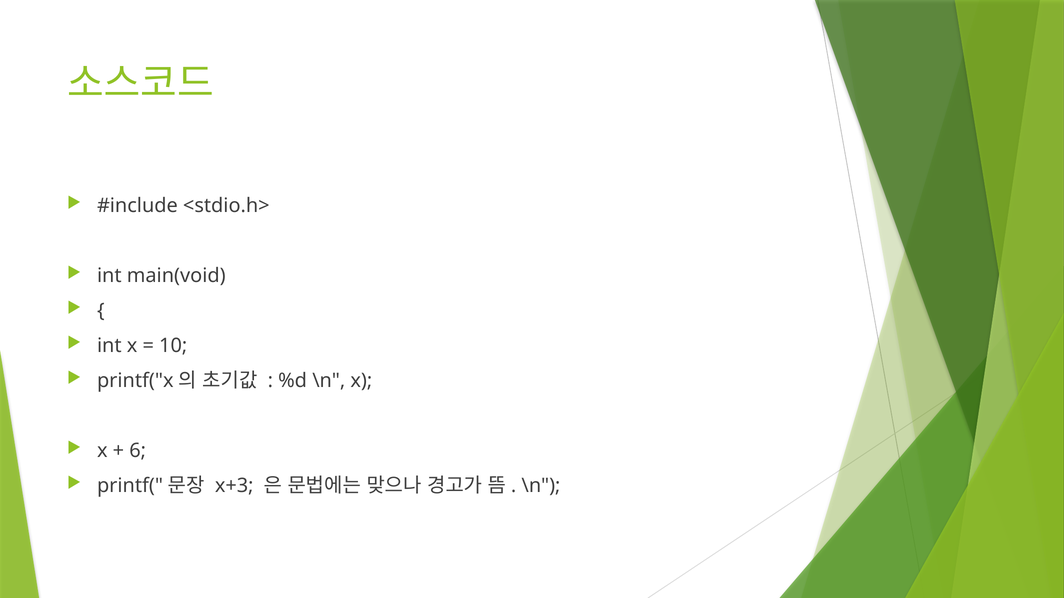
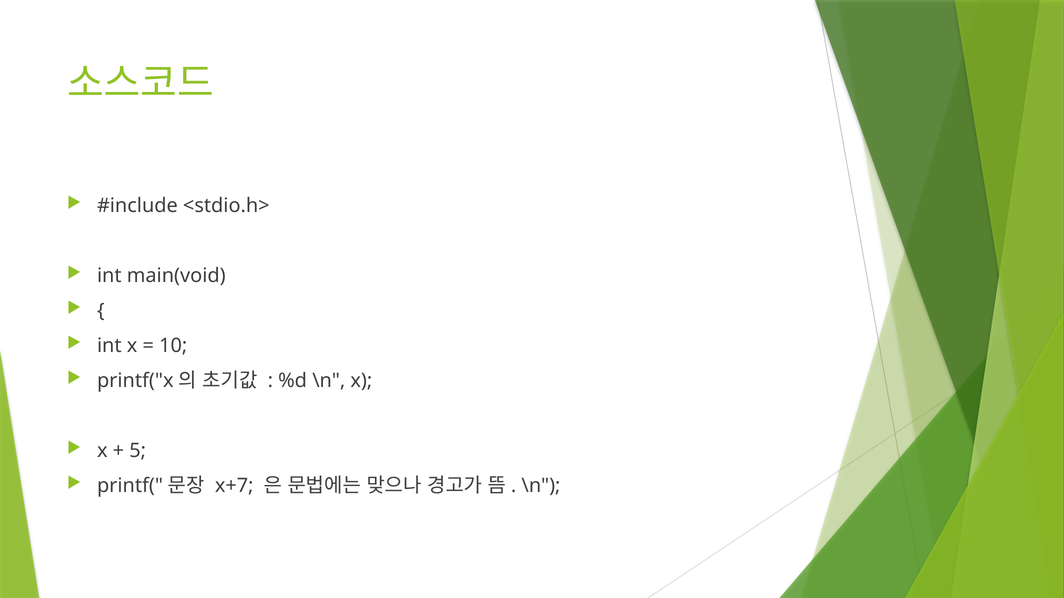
6: 6 -> 5
x+3: x+3 -> x+7
